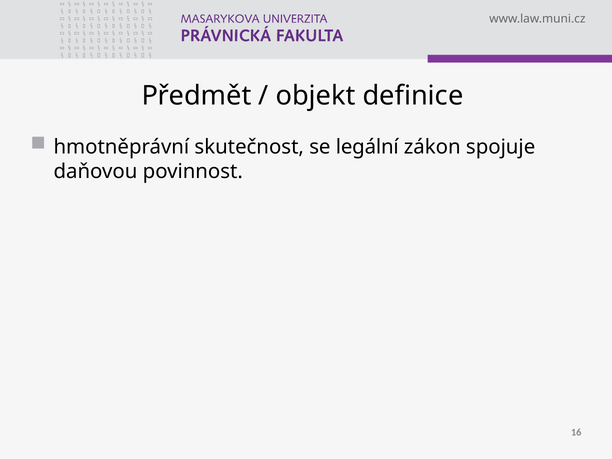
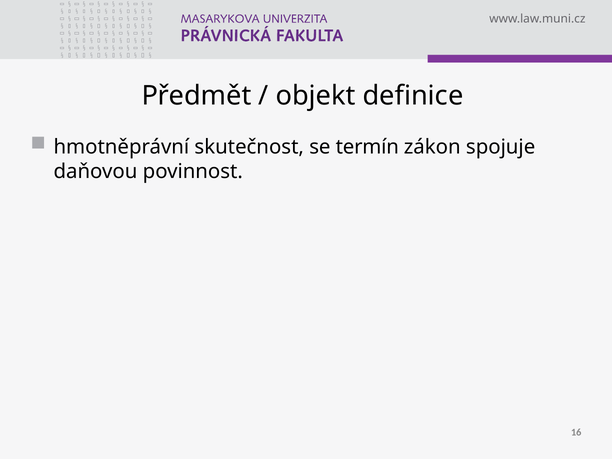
legální: legální -> termín
